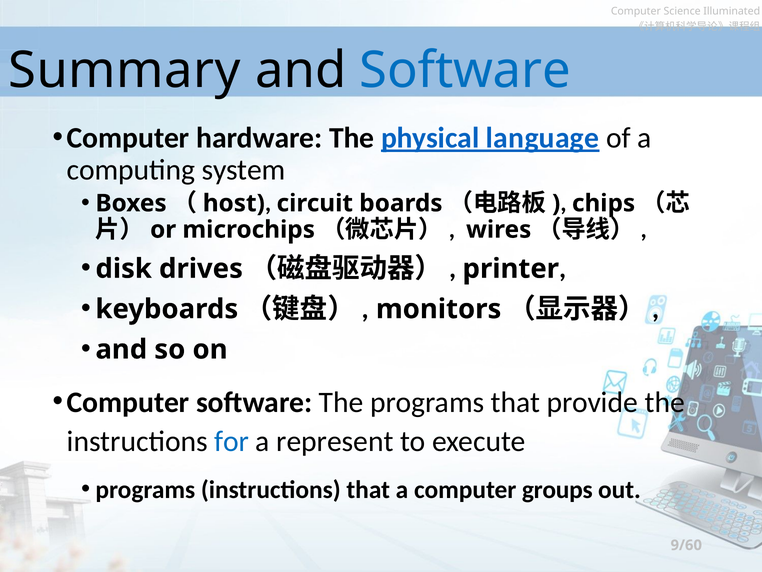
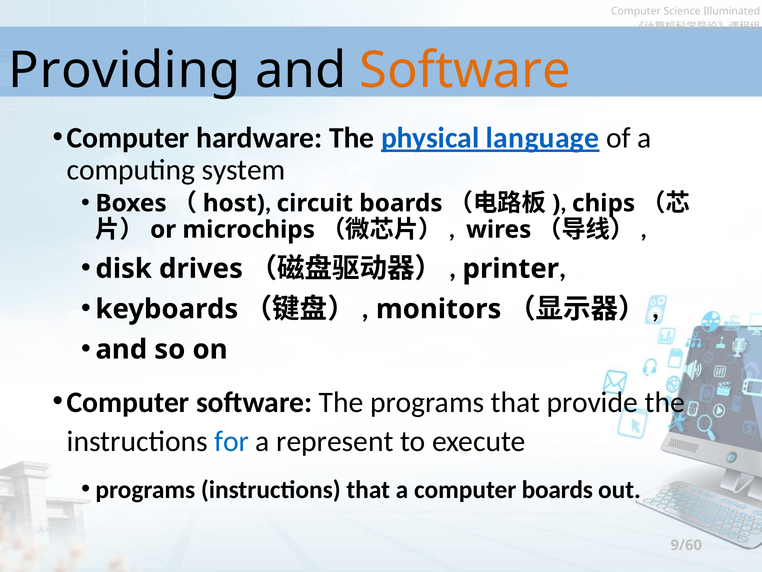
Summary: Summary -> Providing
Software at (465, 71) colour: blue -> orange
computer groups: groups -> boards
